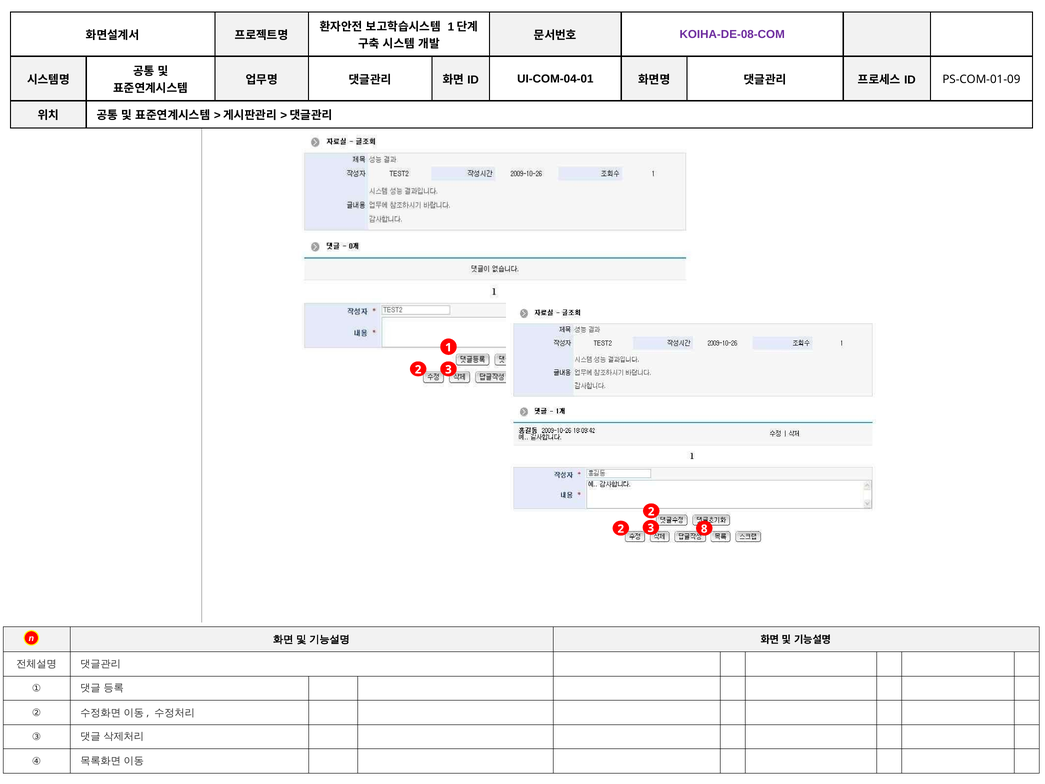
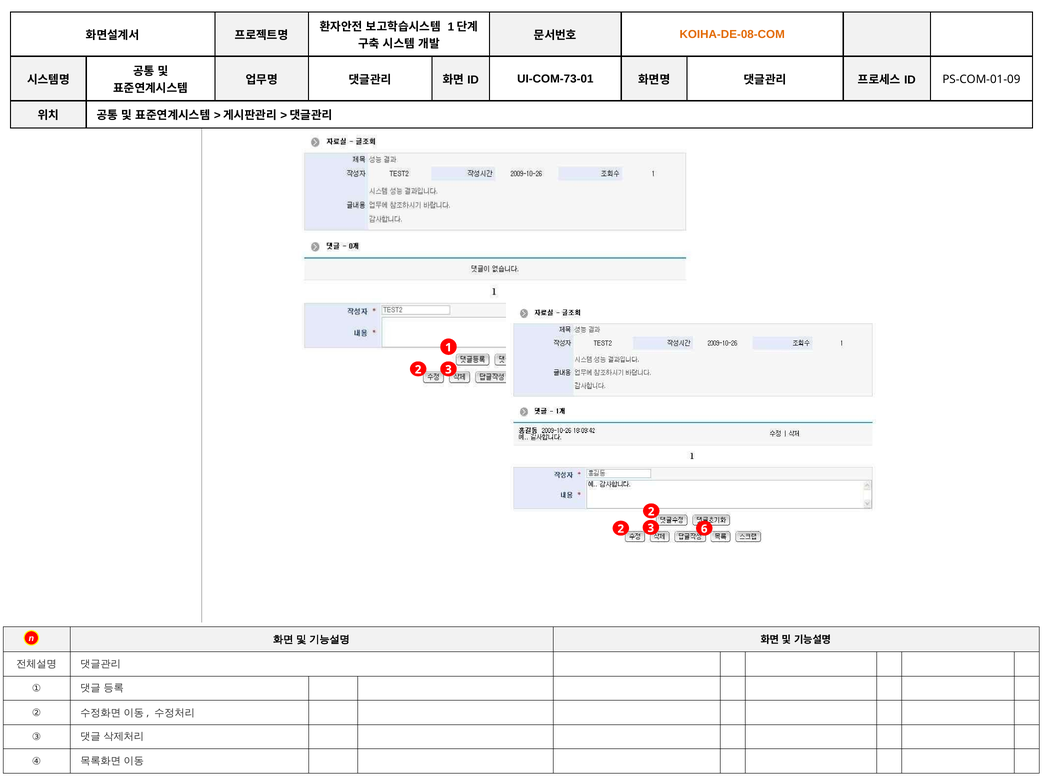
KOIHA-DE-08-COM colour: purple -> orange
UI-COM-04-01: UI-COM-04-01 -> UI-COM-73-01
8: 8 -> 6
